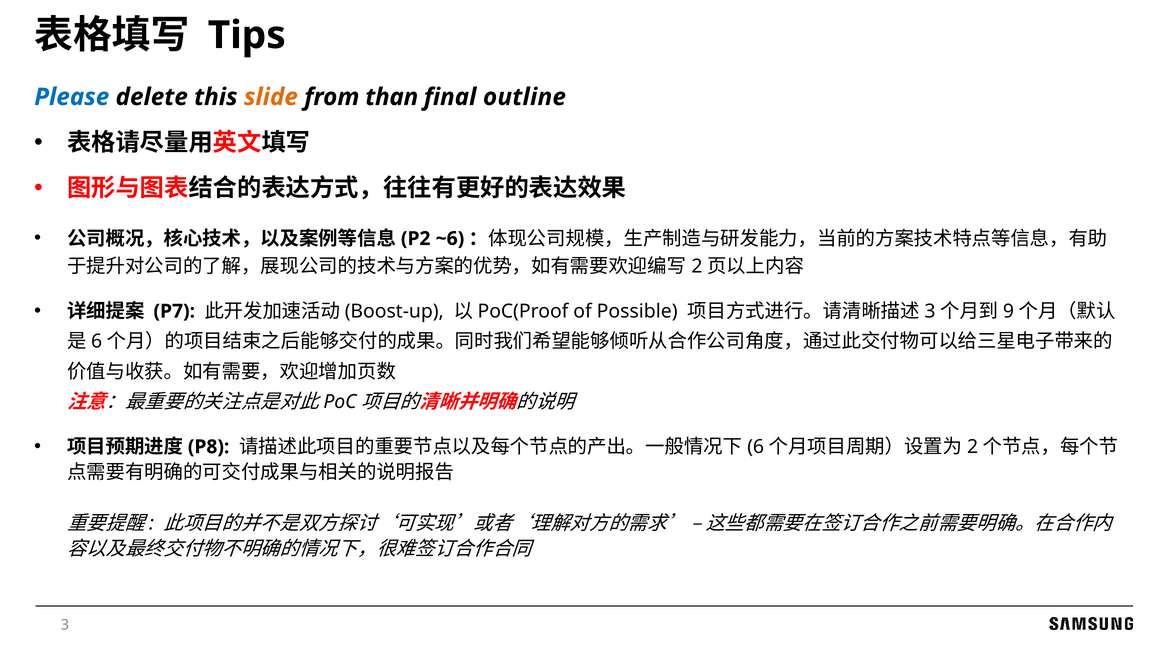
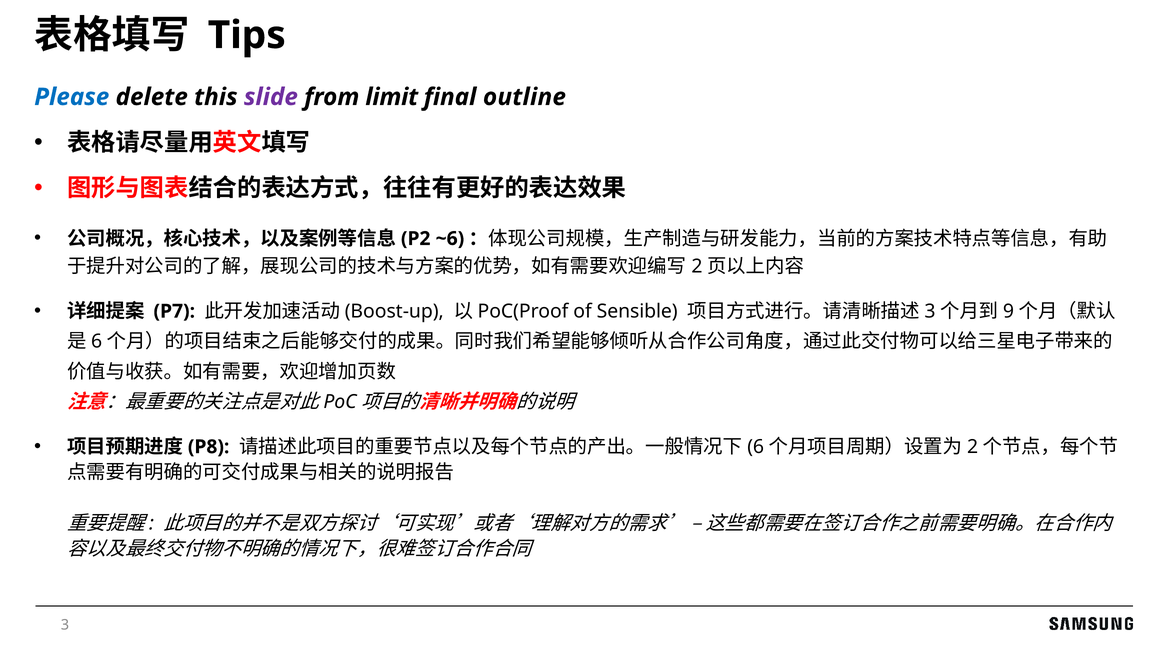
slide colour: orange -> purple
than: than -> limit
Possible: Possible -> Sensible
